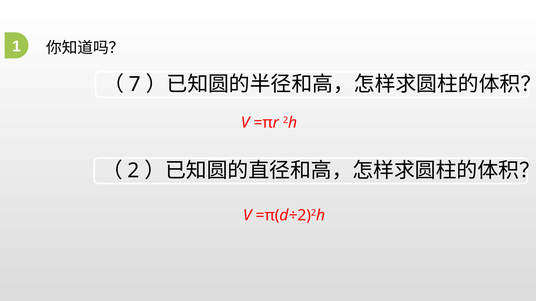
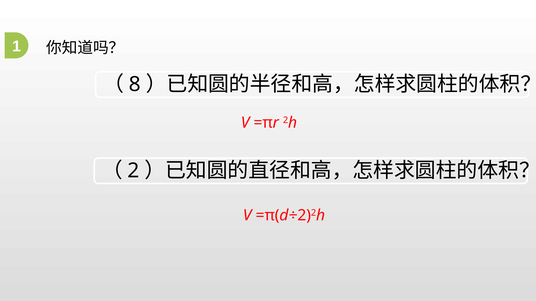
7: 7 -> 8
